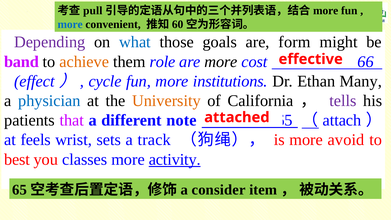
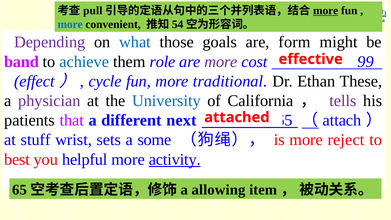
more at (326, 11) underline: none -> present
60: 60 -> 54
achieve colour: orange -> blue
more at (221, 62) colour: black -> purple
66: 66 -> 99
institutions: institutions -> traditional
Many: Many -> These
physician colour: blue -> purple
University colour: orange -> blue
note: note -> next
feels: feels -> stuff
track: track -> some
avoid: avoid -> reject
classes: classes -> helpful
consider: consider -> allowing
